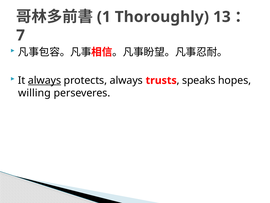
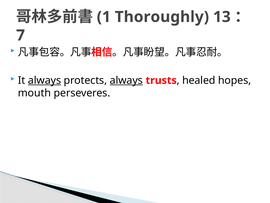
always at (126, 80) underline: none -> present
speaks: speaks -> healed
willing: willing -> mouth
